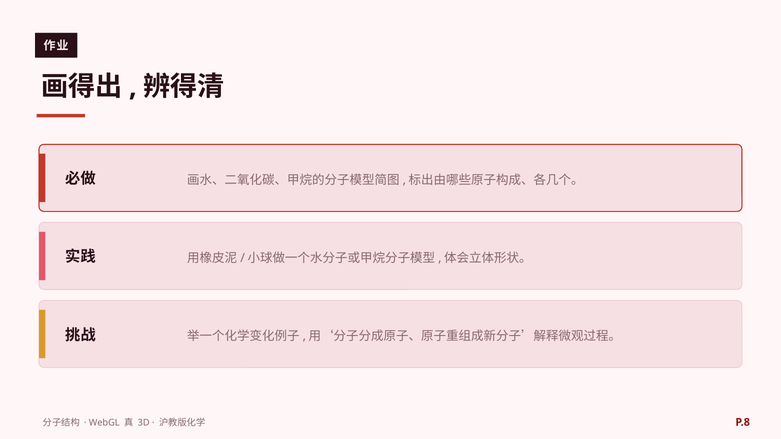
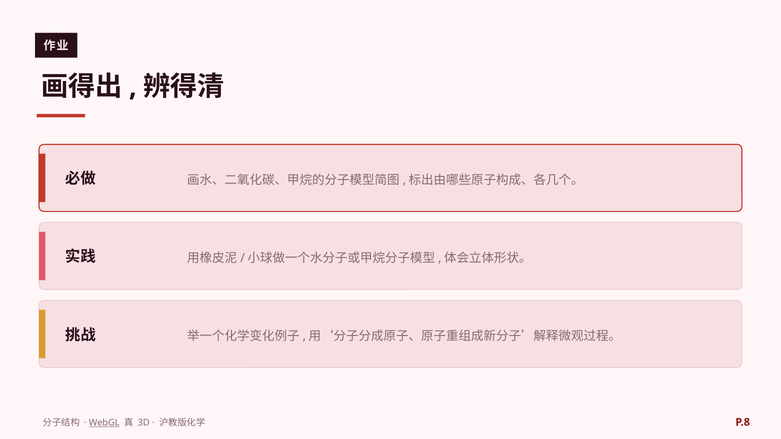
WebGL underline: none -> present
